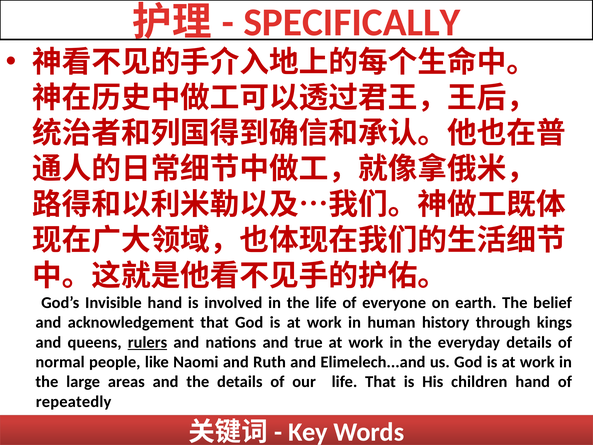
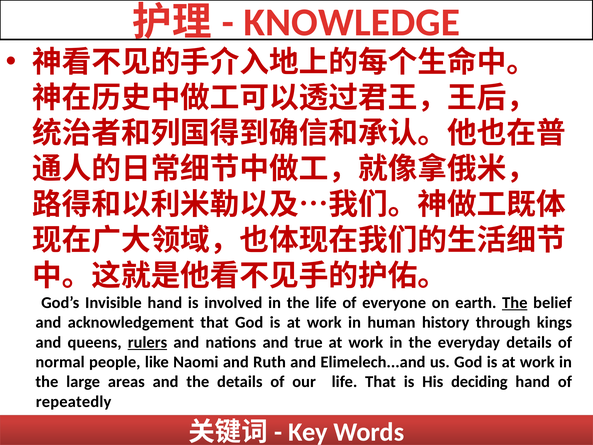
SPECIFICALLY: SPECIFICALLY -> KNOWLEDGE
The at (515, 303) underline: none -> present
children: children -> deciding
